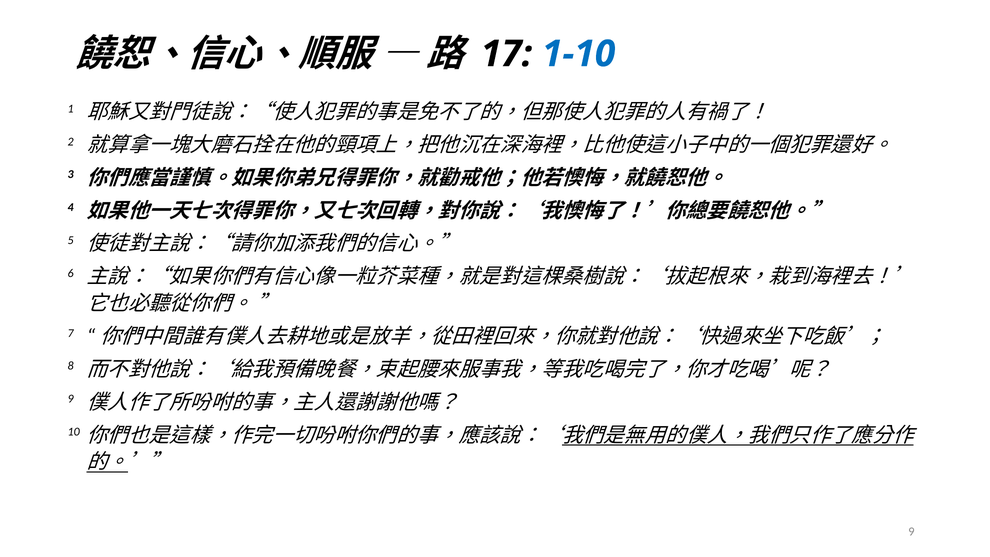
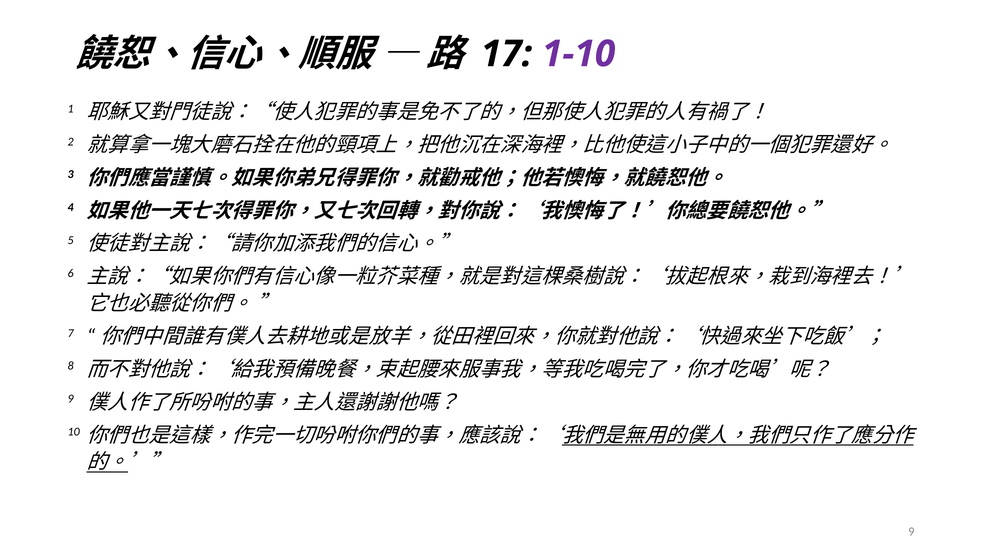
1-10 colour: blue -> purple
